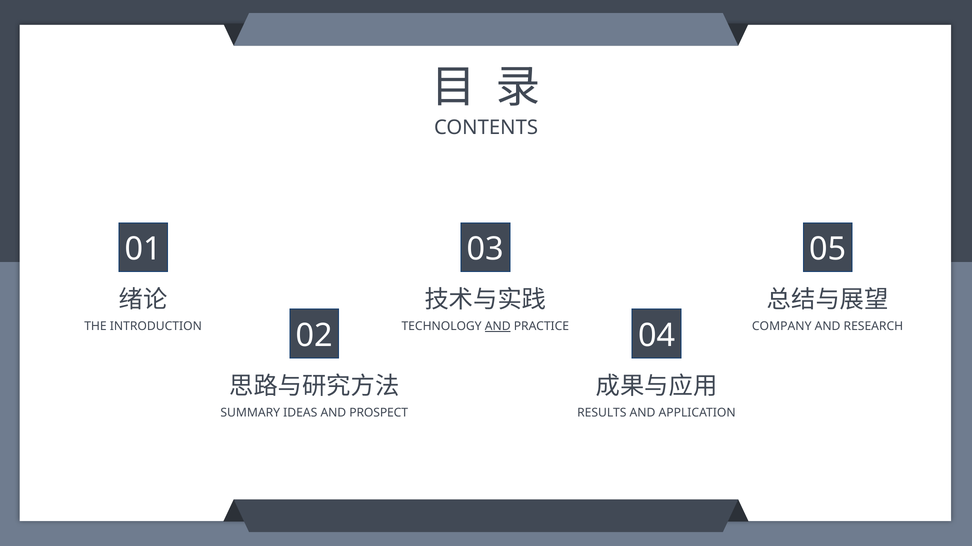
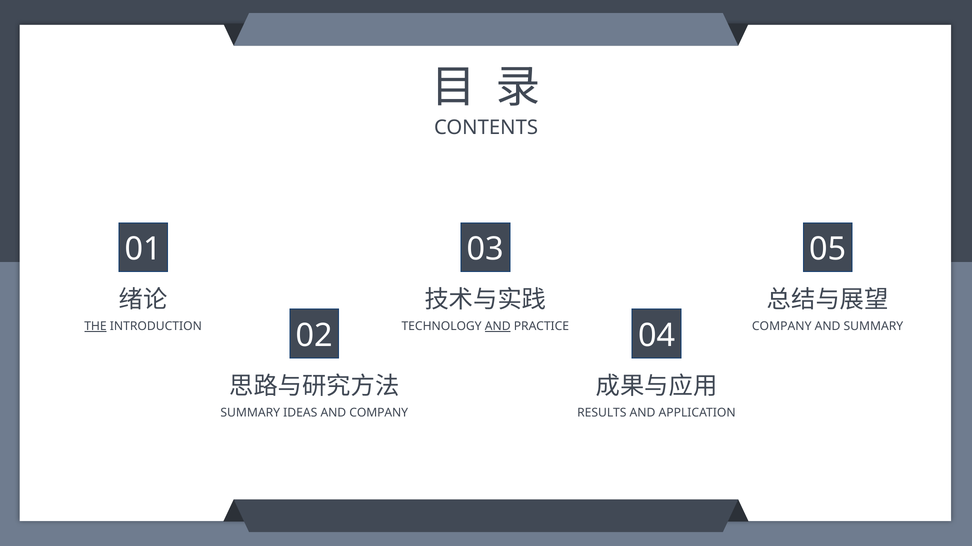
THE underline: none -> present
AND RESEARCH: RESEARCH -> SUMMARY
AND PROSPECT: PROSPECT -> COMPANY
